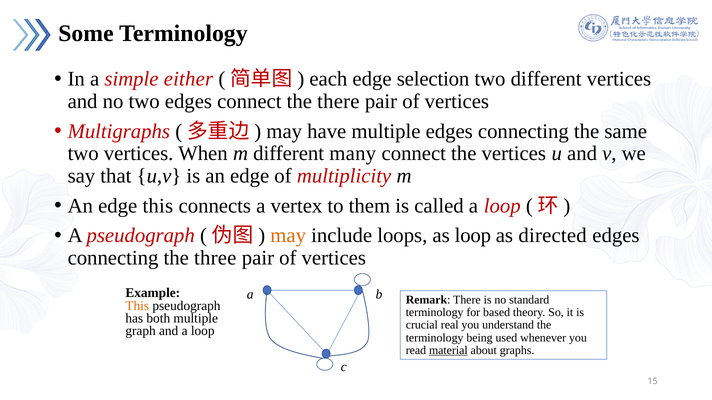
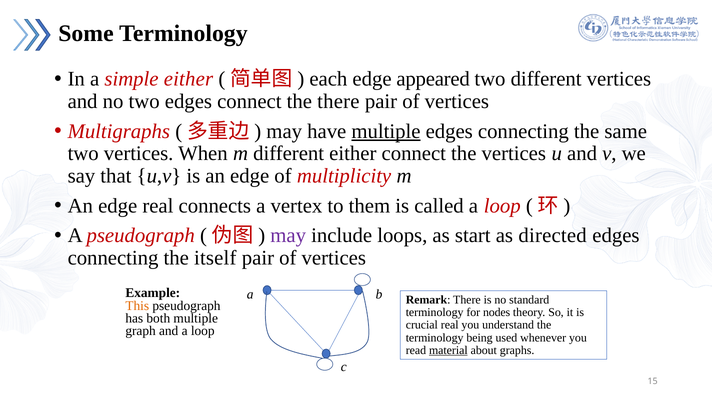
selection: selection -> appeared
multiple at (386, 131) underline: none -> present
different many: many -> either
edge this: this -> real
may at (288, 236) colour: orange -> purple
as loop: loop -> start
three: three -> itself
based: based -> nodes
